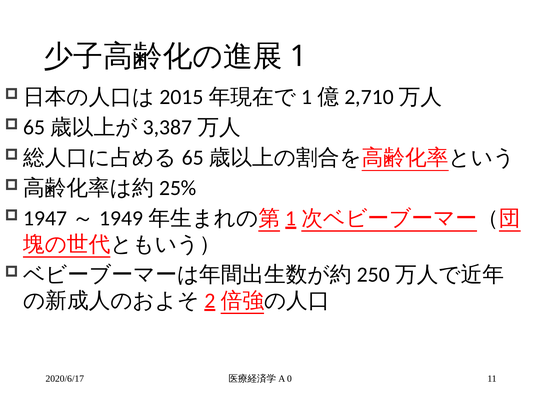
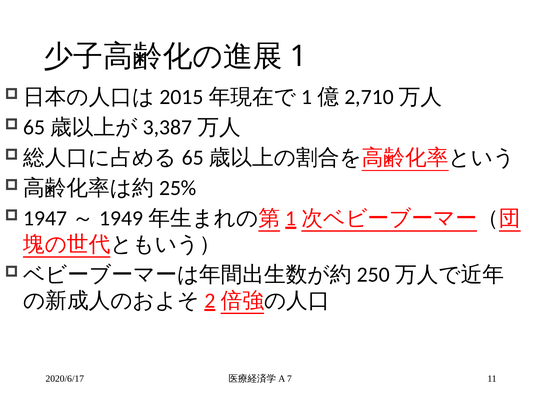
0: 0 -> 7
